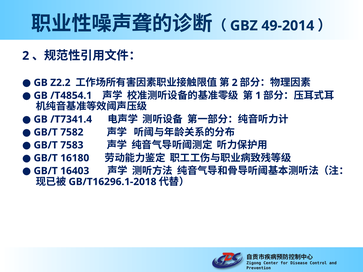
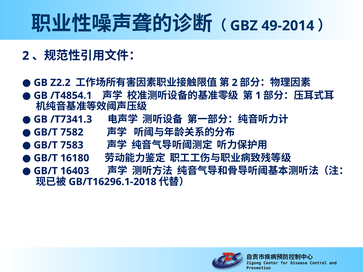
/T7341.4: /T7341.4 -> /T7341.3
